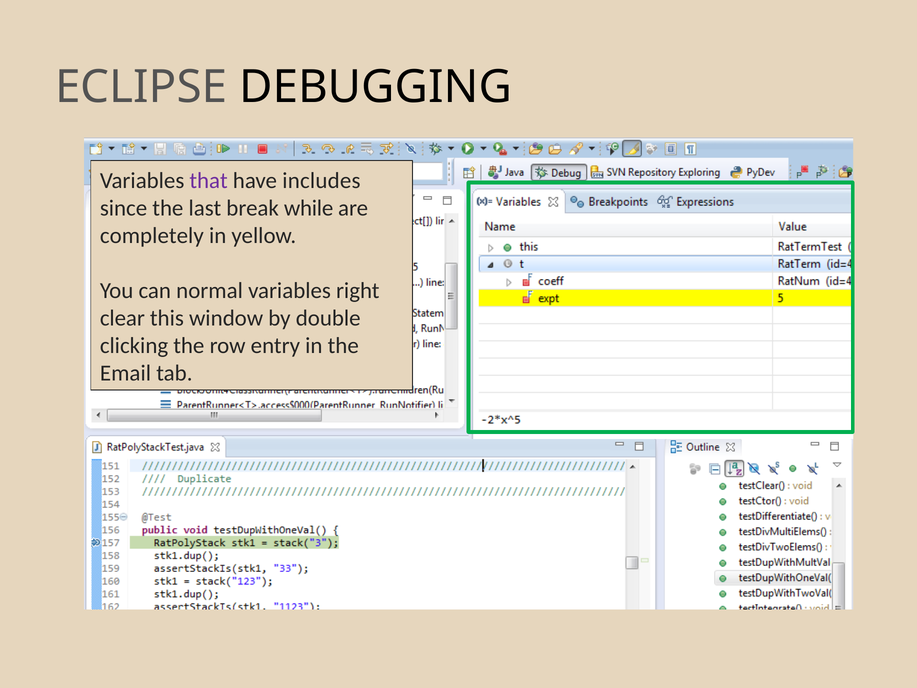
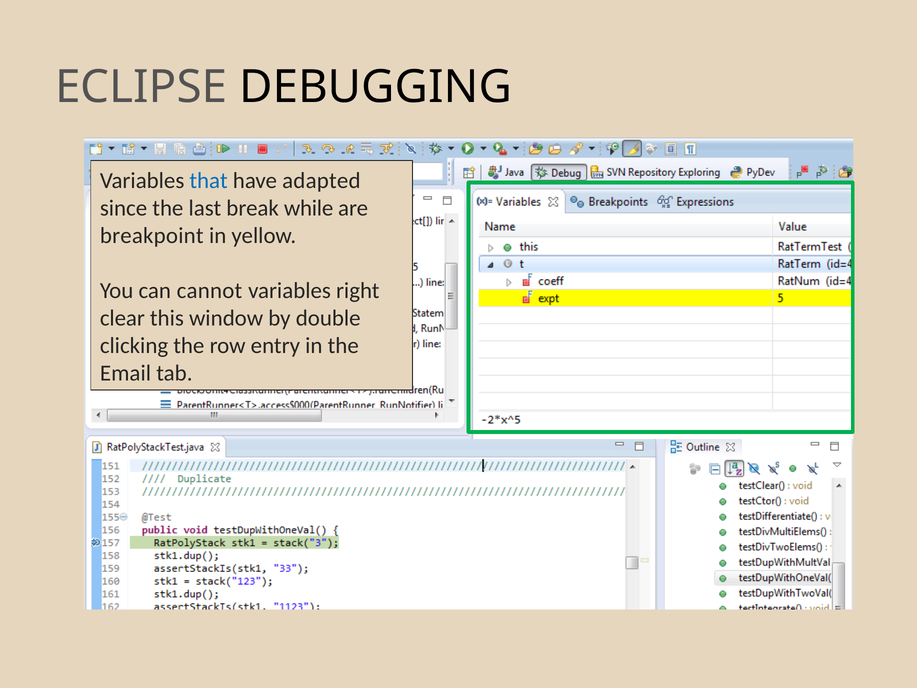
that colour: purple -> blue
includes: includes -> adapted
completely: completely -> breakpoint
normal: normal -> cannot
